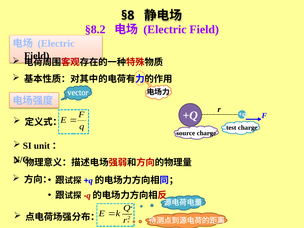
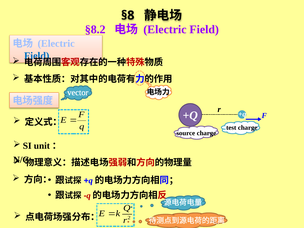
Field at (37, 56) colour: black -> blue
